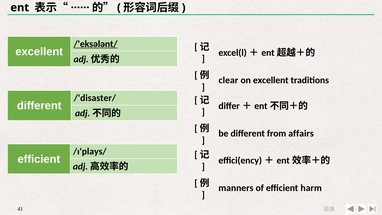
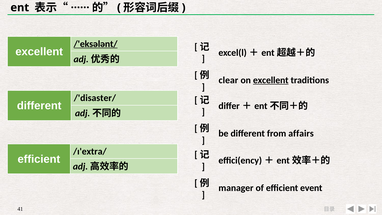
excellent at (271, 80) underline: none -> present
/ɪ'plays/: /ɪ'plays/ -> /ɪ'extra/
manners: manners -> manager
harm: harm -> event
